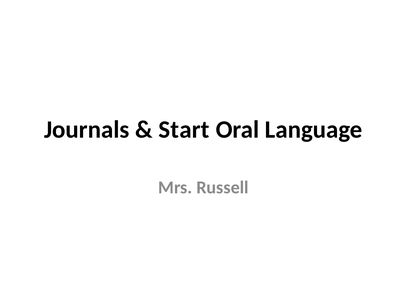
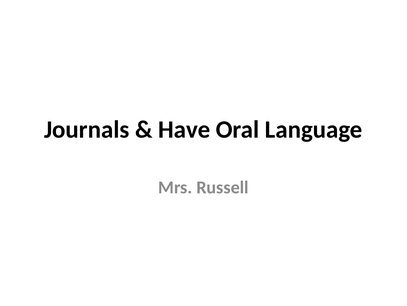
Start: Start -> Have
